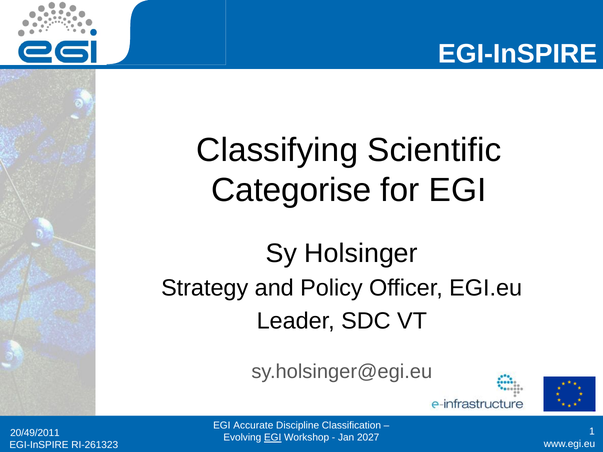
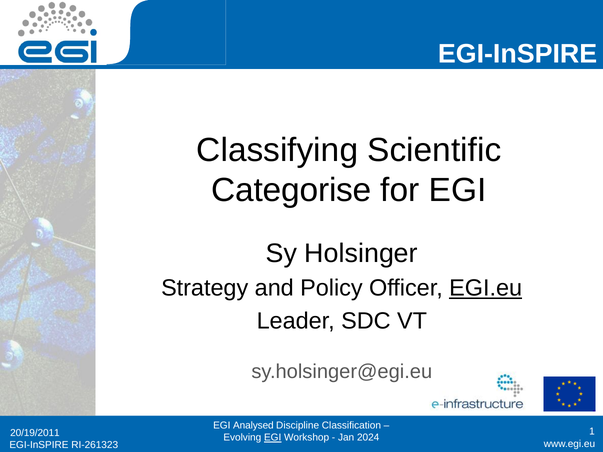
EGI.eu underline: none -> present
Accurate: Accurate -> Analysed
20/49/2011: 20/49/2011 -> 20/19/2011
2027: 2027 -> 2024
